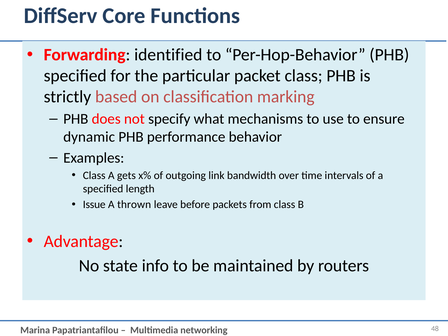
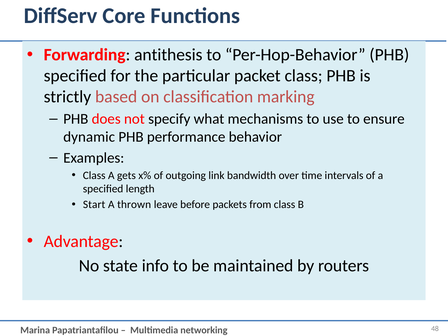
identified: identified -> antithesis
Issue: Issue -> Start
